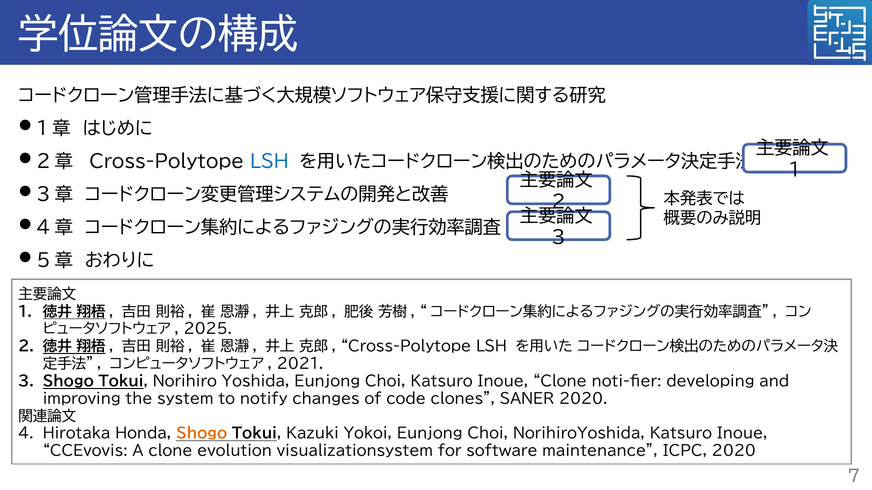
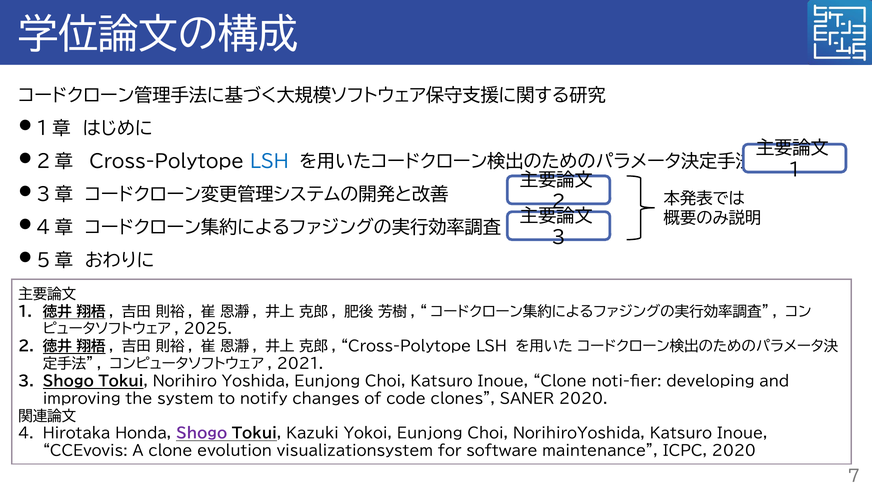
Shogo at (202, 434) colour: orange -> purple
